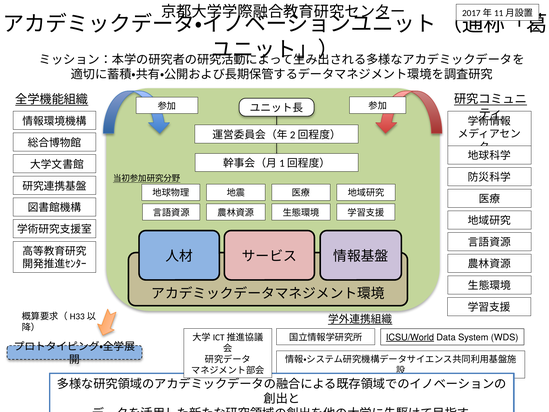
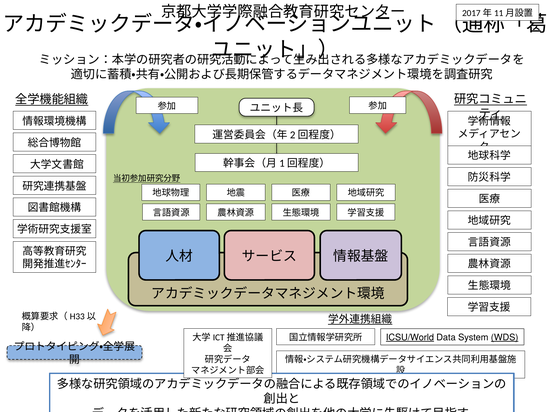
WDS underline: none -> present
